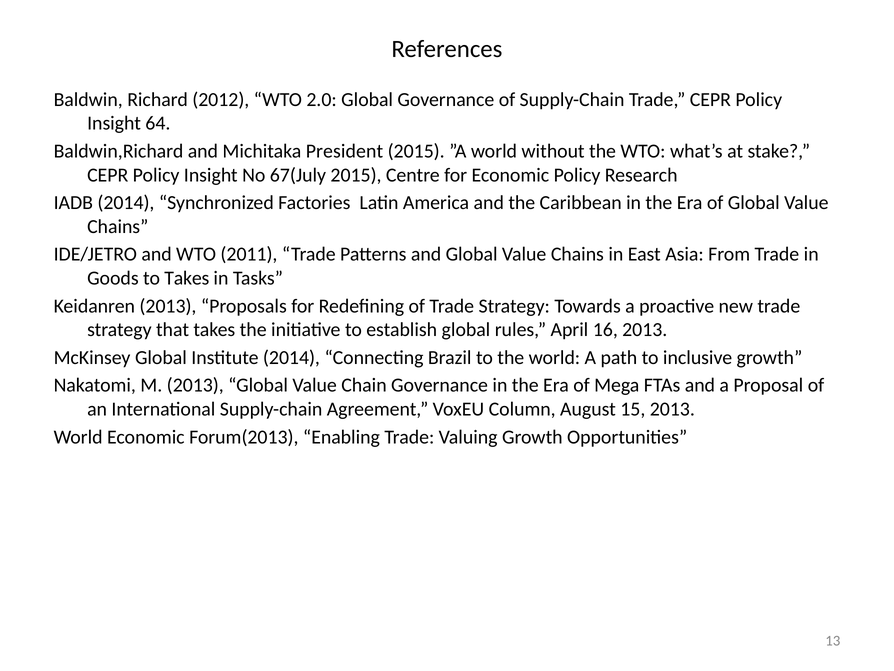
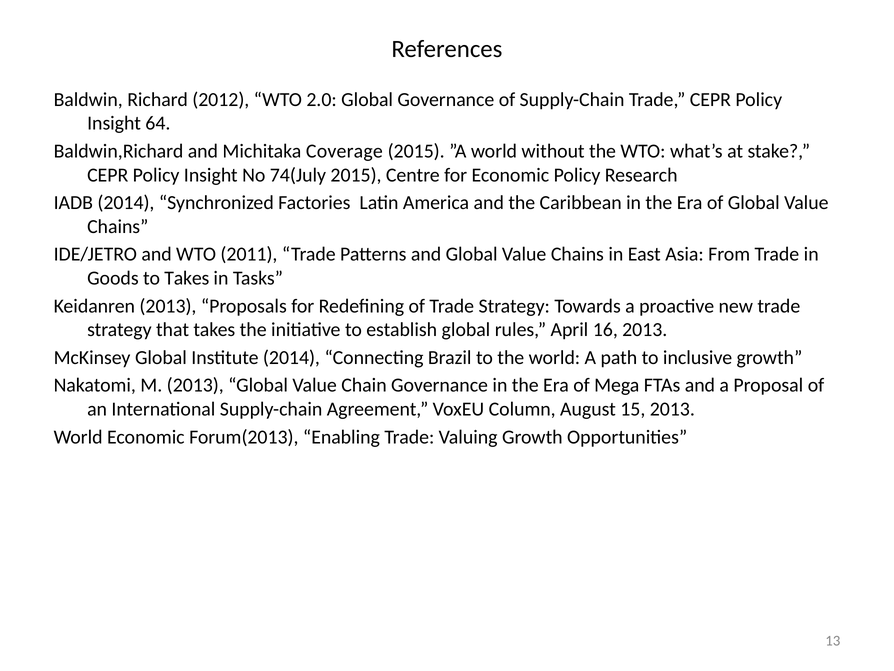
President: President -> Coverage
67(July: 67(July -> 74(July
